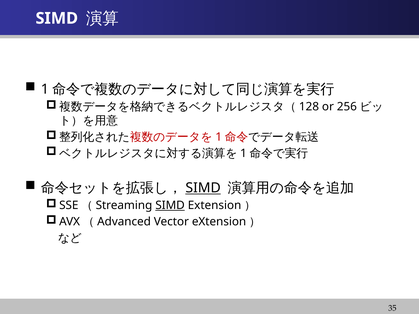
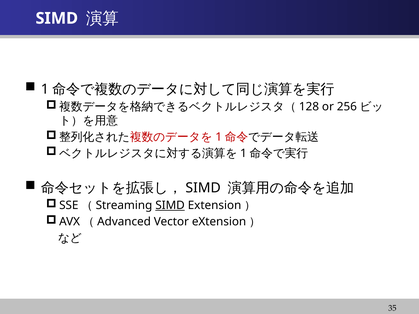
SIMD at (203, 188) underline: present -> none
